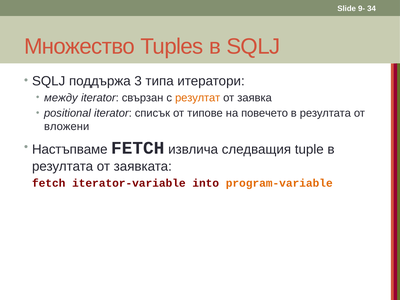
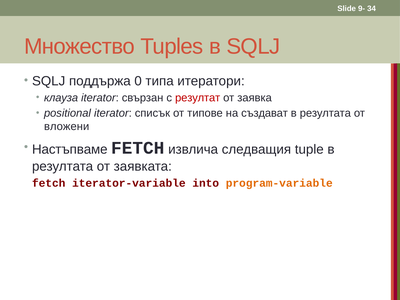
3: 3 -> 0
между: между -> клауза
резултат colour: orange -> red
повечето: повечето -> създават
